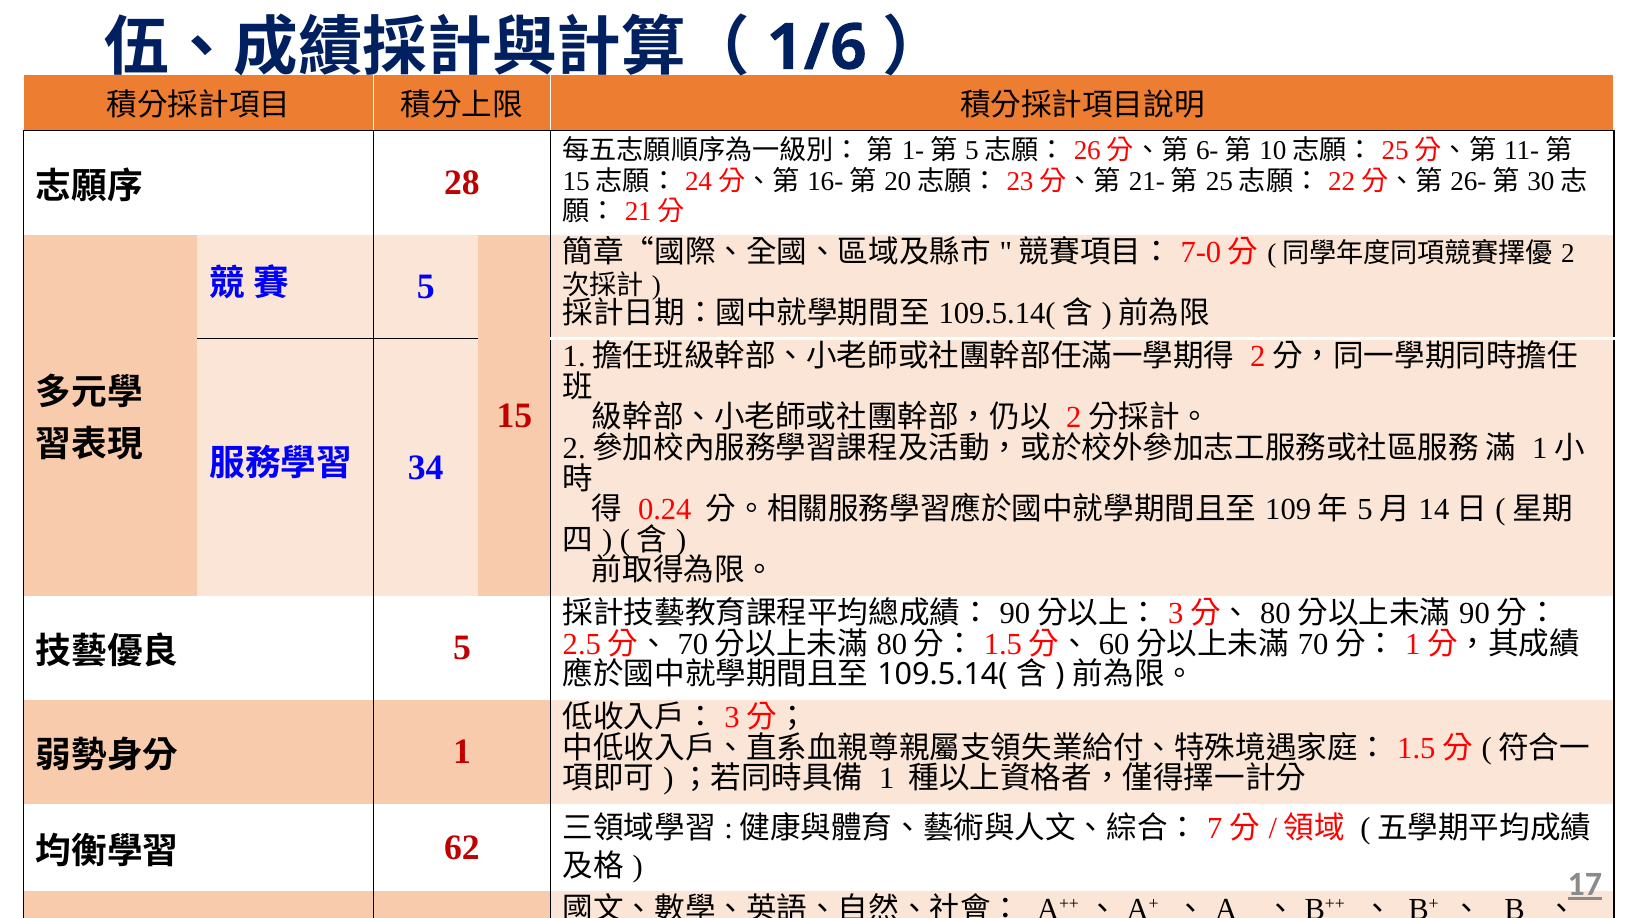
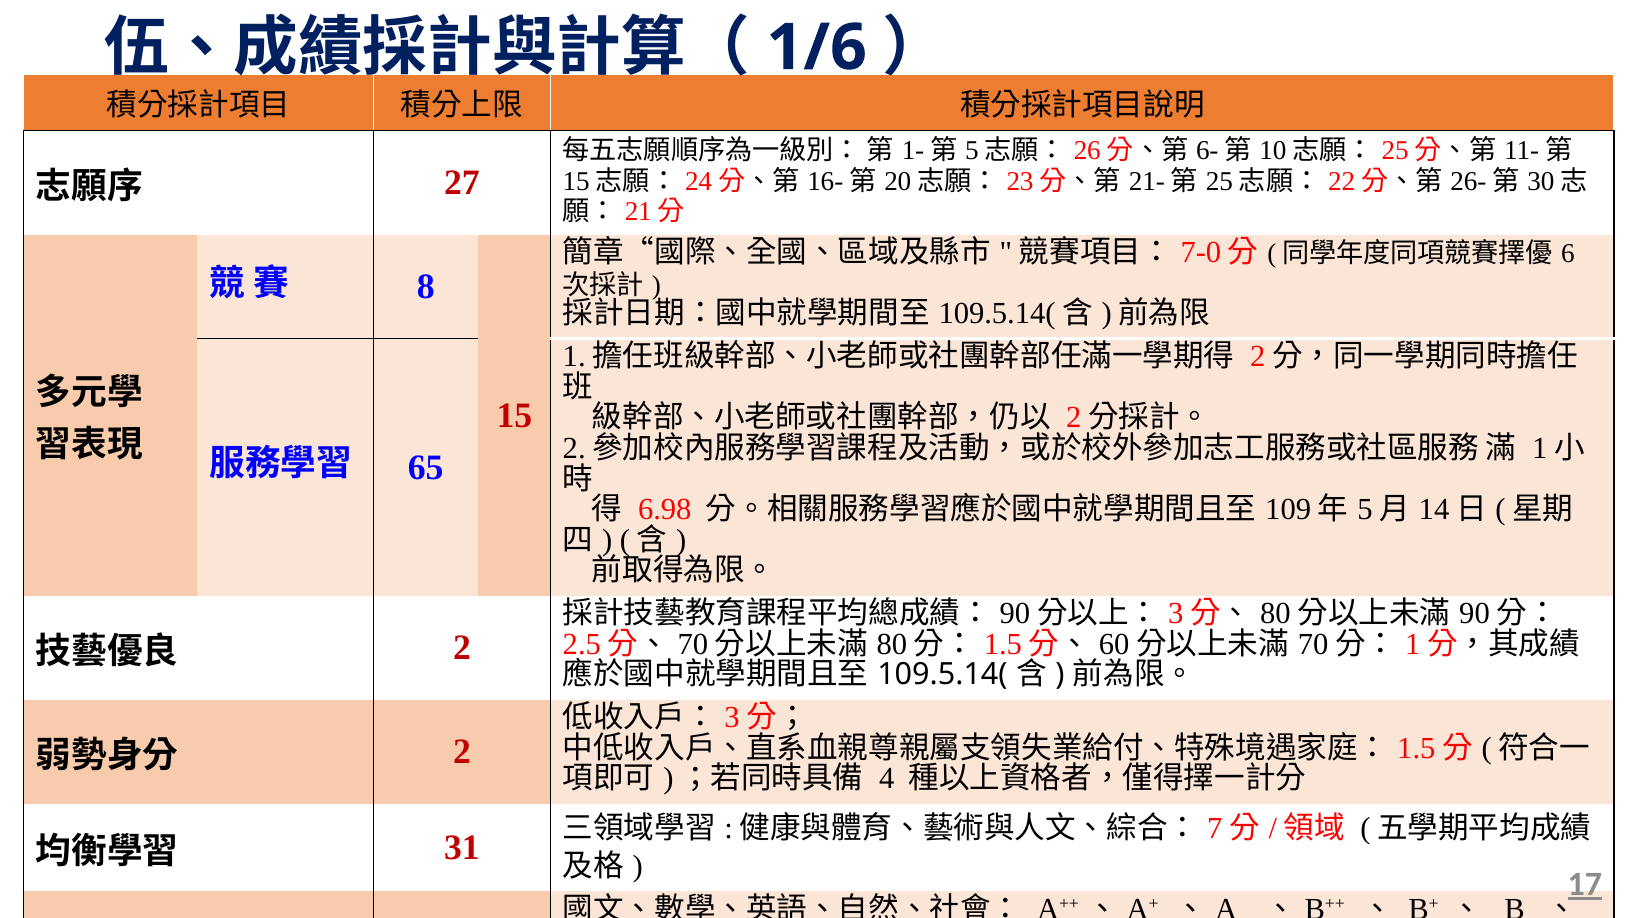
28: 28 -> 27
2: 2 -> 6
5 at (426, 287): 5 -> 8
34: 34 -> 65
0.24: 0.24 -> 6.98
5 at (462, 648): 5 -> 2
1 at (462, 752): 1 -> 2
1 at (887, 778): 1 -> 4
62: 62 -> 31
